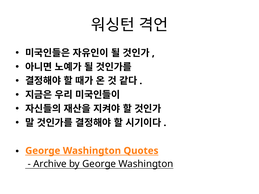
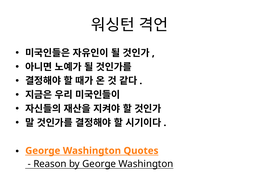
Archive: Archive -> Reason
